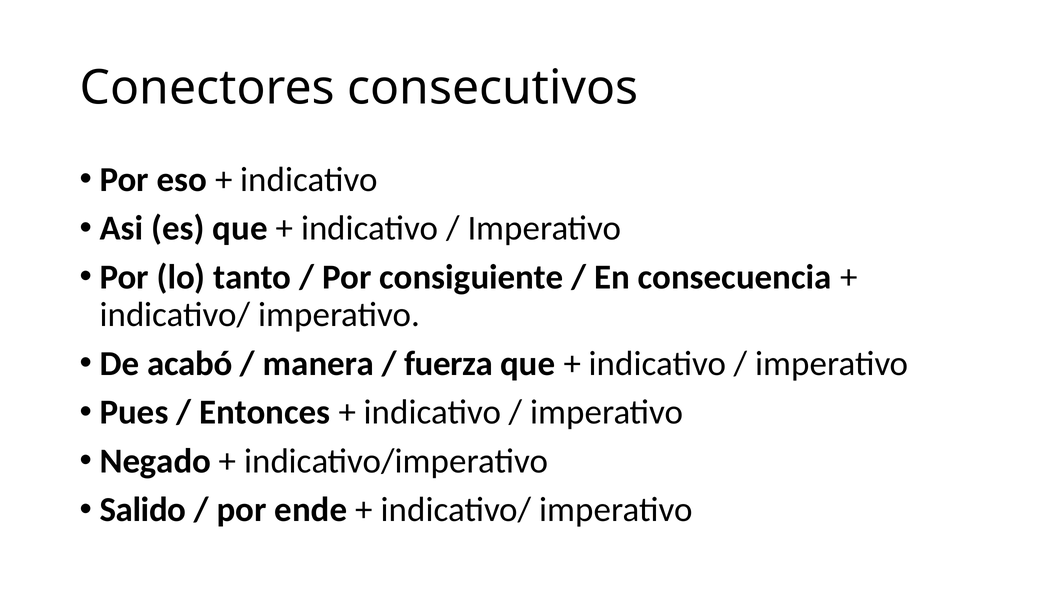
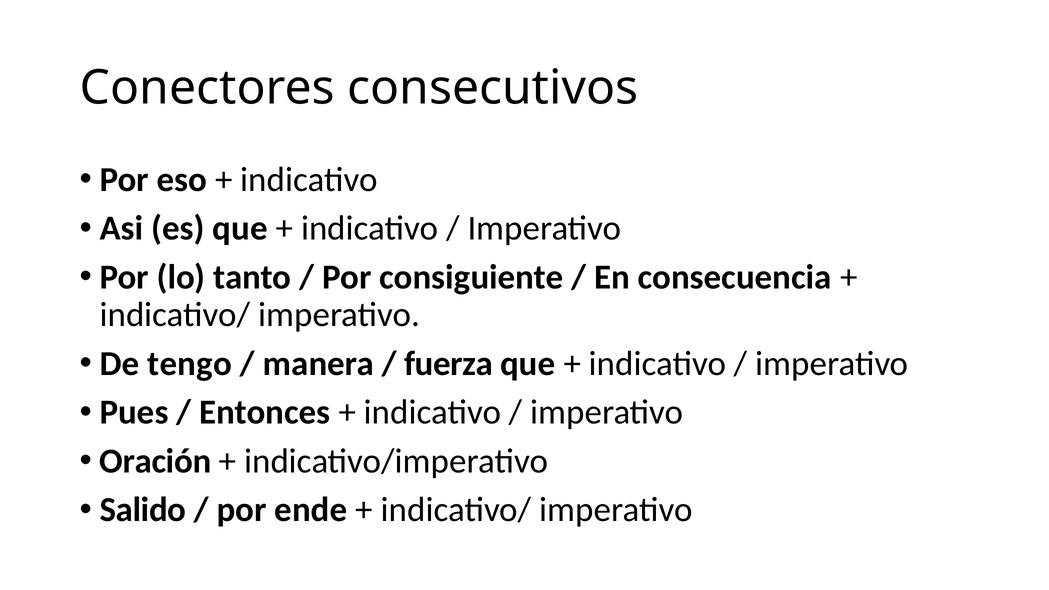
acabó: acabó -> tengo
Negado: Negado -> Oración
